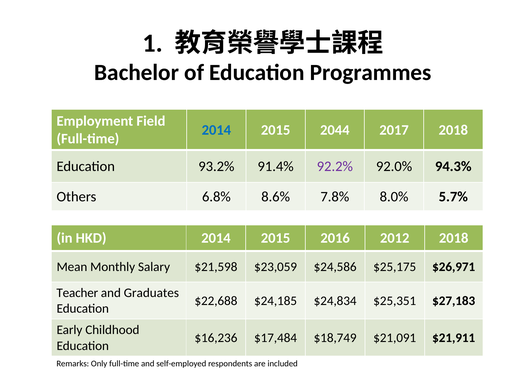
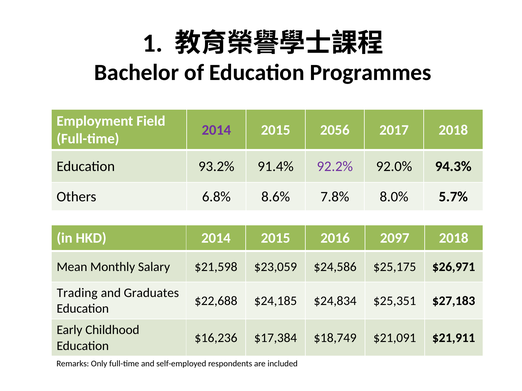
2014 at (216, 130) colour: blue -> purple
2044: 2044 -> 2056
2012: 2012 -> 2097
Teacher: Teacher -> Trading
$17,484: $17,484 -> $17,384
